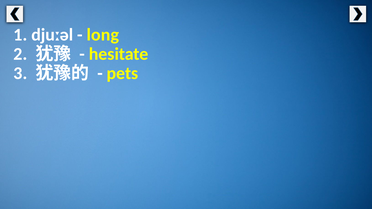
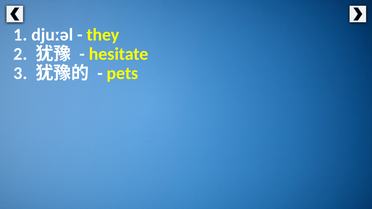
long: long -> they
